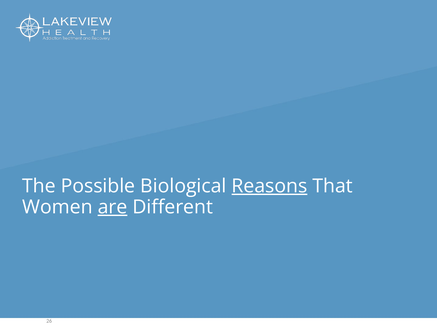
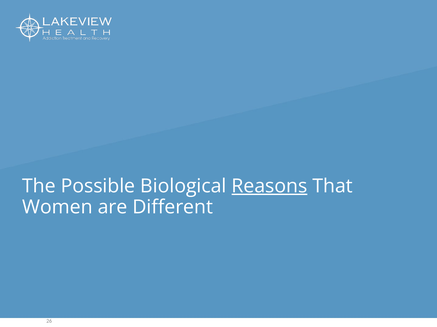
are underline: present -> none
